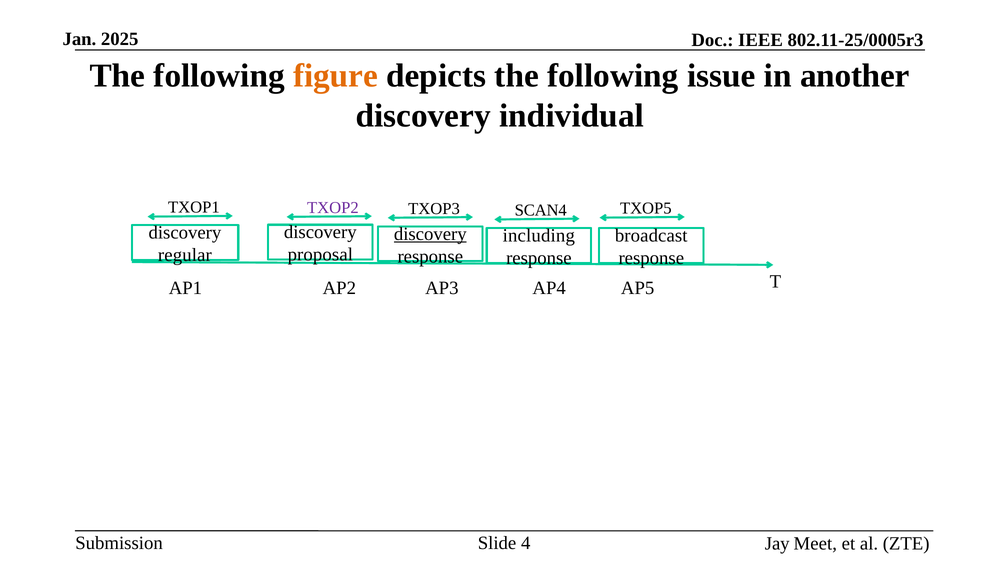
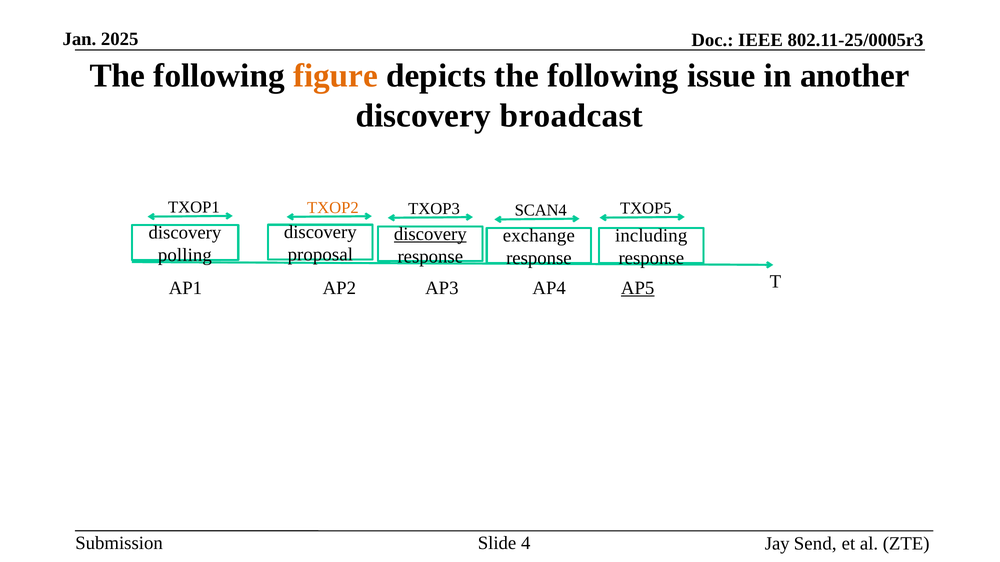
individual: individual -> broadcast
TXOP2 colour: purple -> orange
including: including -> exchange
broadcast: broadcast -> including
regular: regular -> polling
AP5 underline: none -> present
Meet: Meet -> Send
